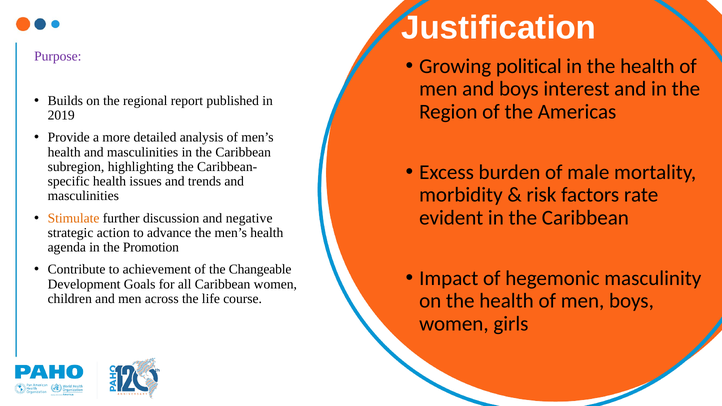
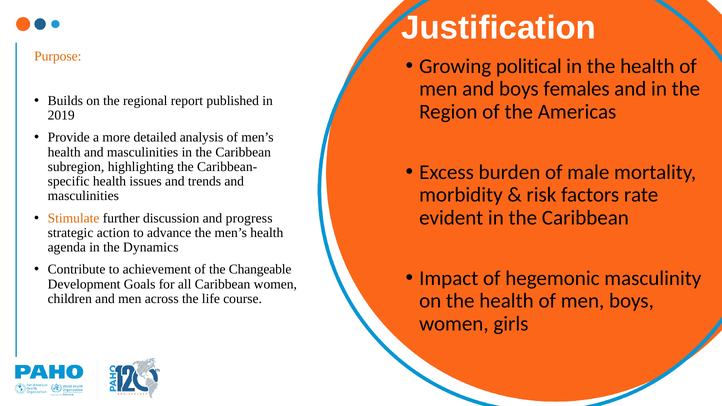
Purpose colour: purple -> orange
interest: interest -> females
negative: negative -> progress
Promotion: Promotion -> Dynamics
